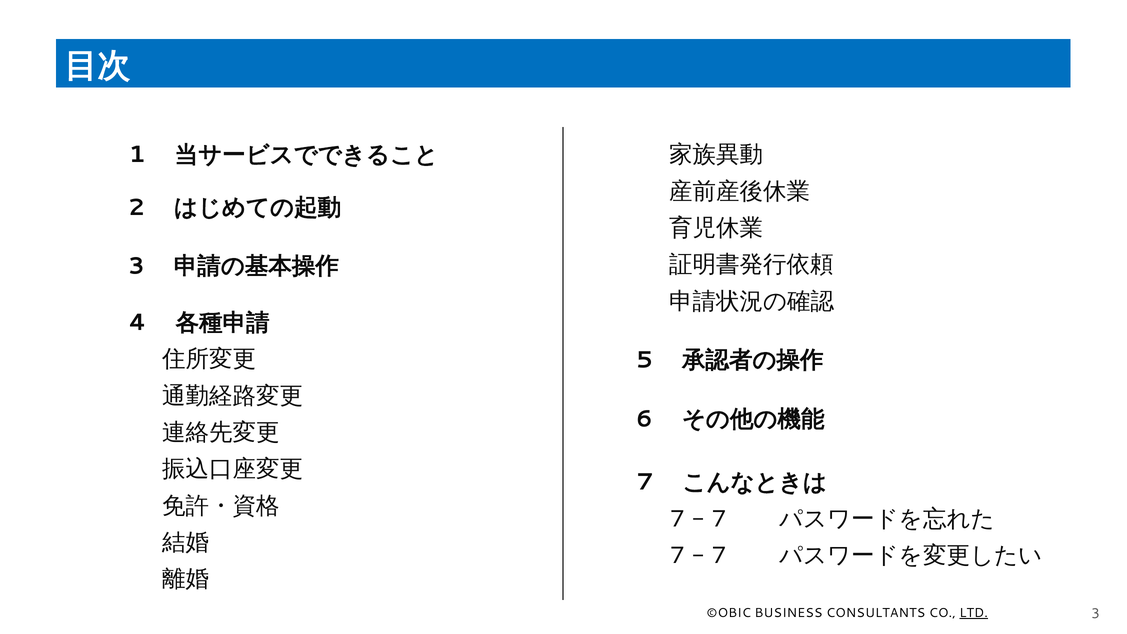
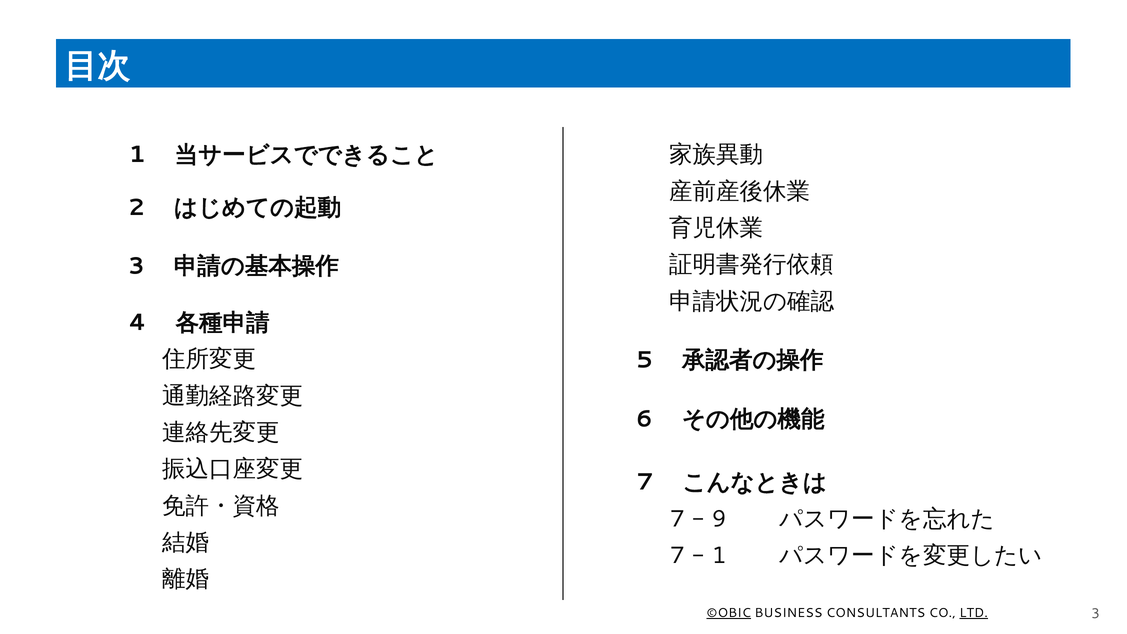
7 at (719, 519): 7 -> 9
7 at (719, 555): 7 -> 1
©OBIC underline: none -> present
